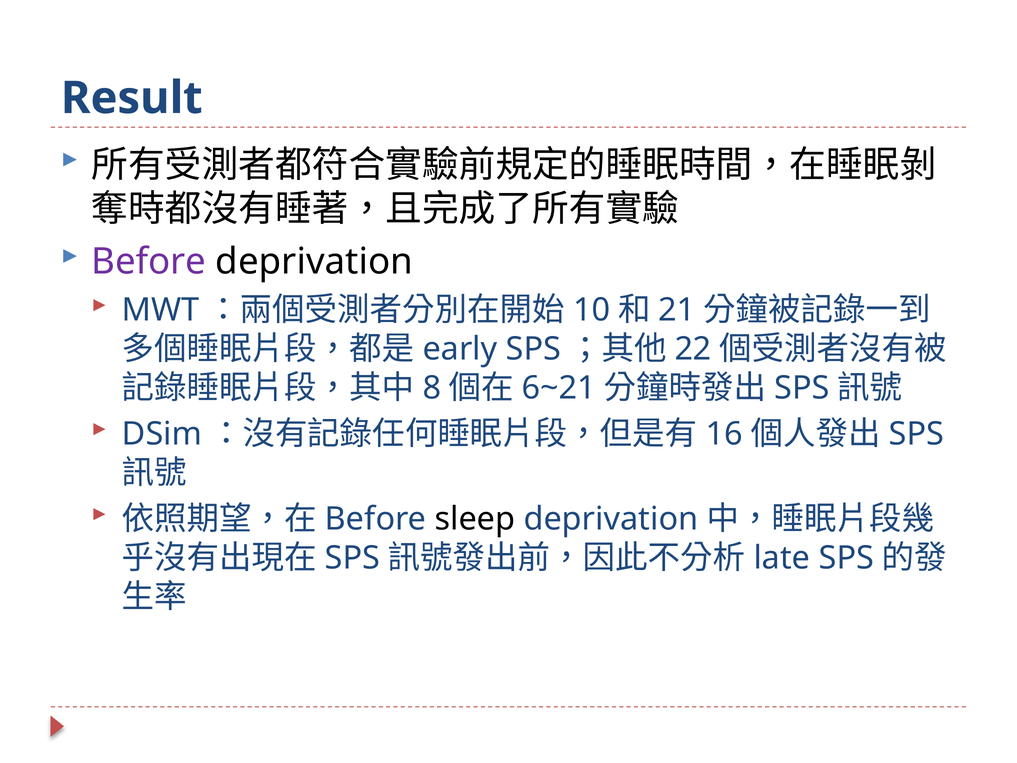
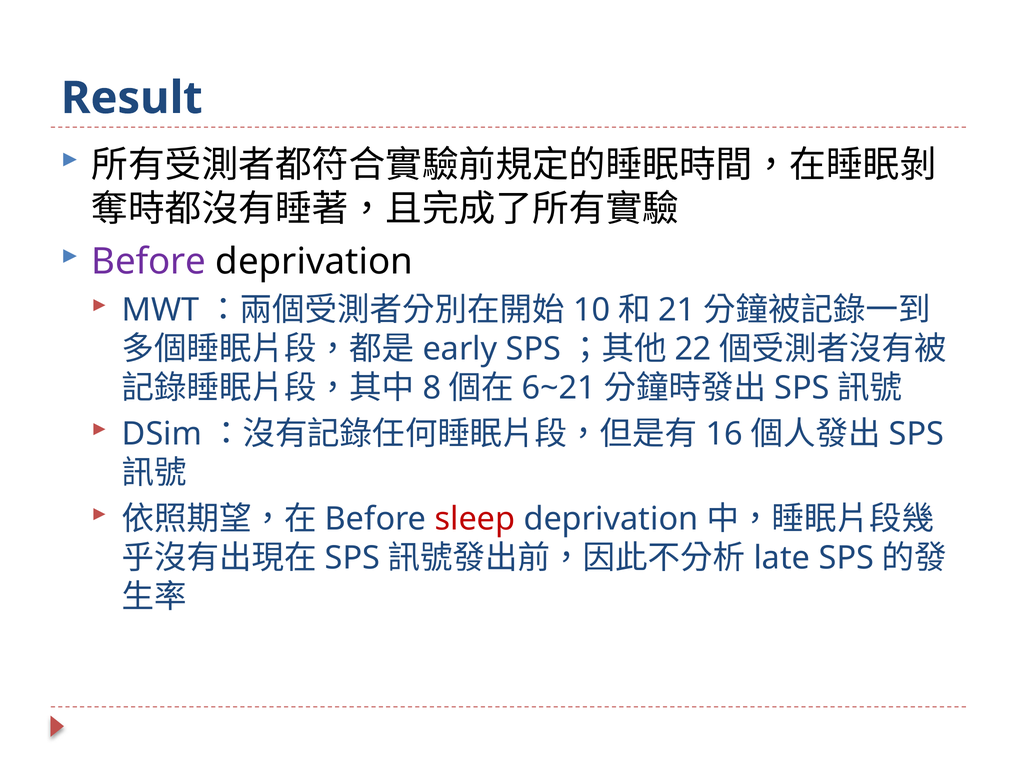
sleep colour: black -> red
